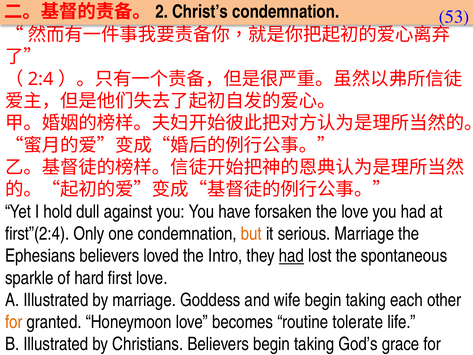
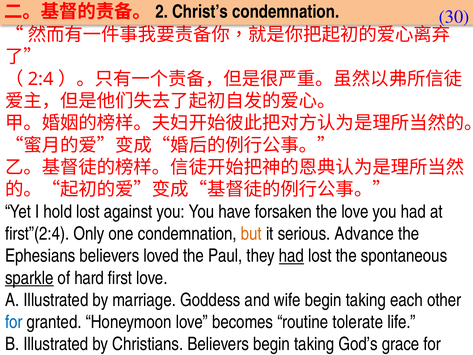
53: 53 -> 30
hold dull: dull -> lost
serious Marriage: Marriage -> Advance
Intro: Intro -> Paul
sparkle underline: none -> present
for at (14, 322) colour: orange -> blue
